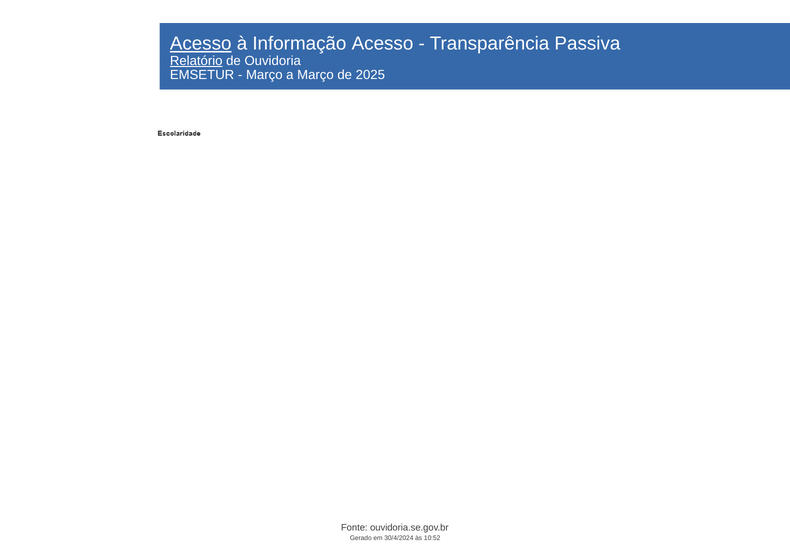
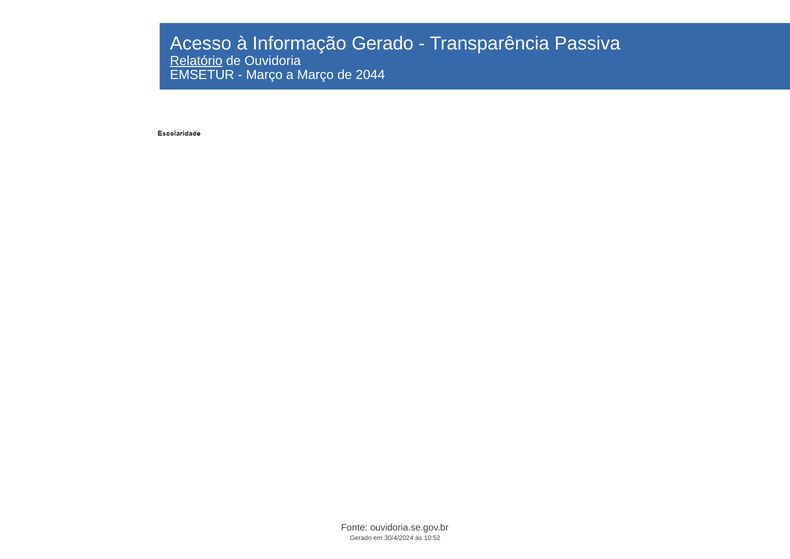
Acesso at (201, 44) underline: present -> none
Informação Acesso: Acesso -> Gerado
2025: 2025 -> 2044
